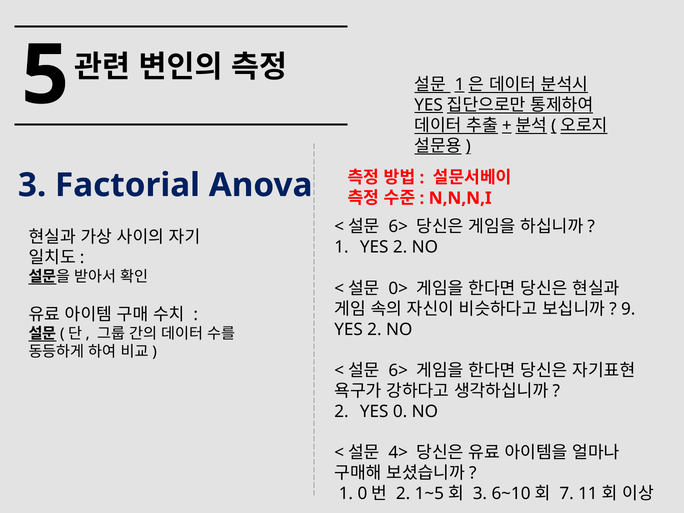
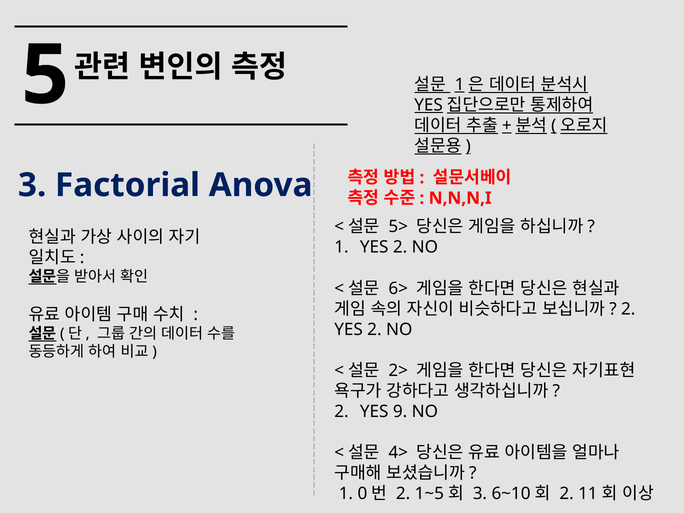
6> at (398, 227): 6> -> 5>
0>: 0> -> 6>
9 at (628, 309): 9 -> 2
6> at (398, 370): 6> -> 2>
0: 0 -> 9
7 at (567, 494): 7 -> 2
